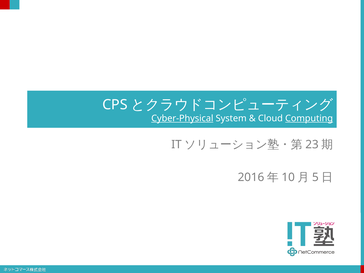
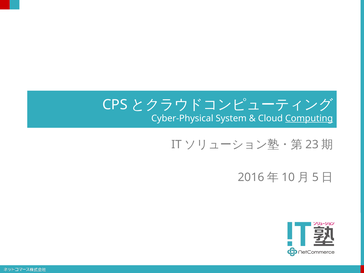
Cyber-Physical underline: present -> none
